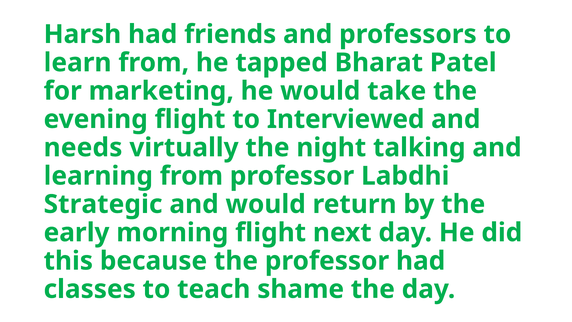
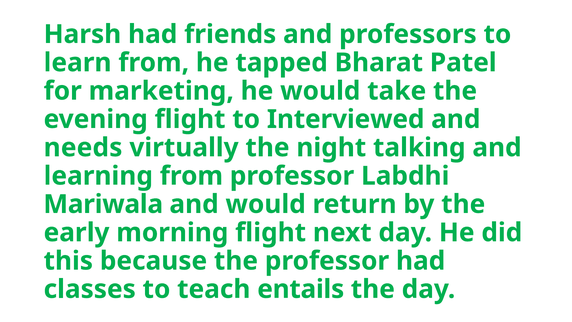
Strategic: Strategic -> Mariwala
shame: shame -> entails
